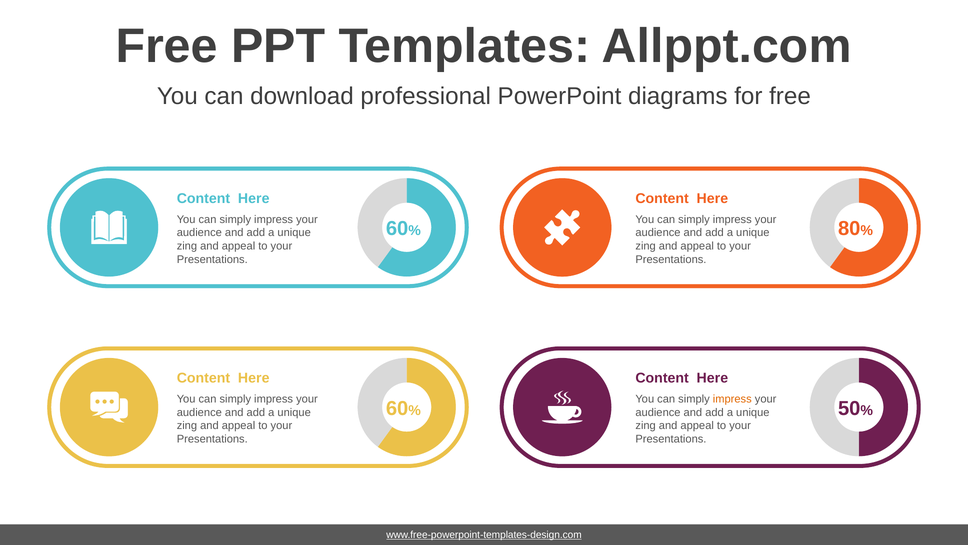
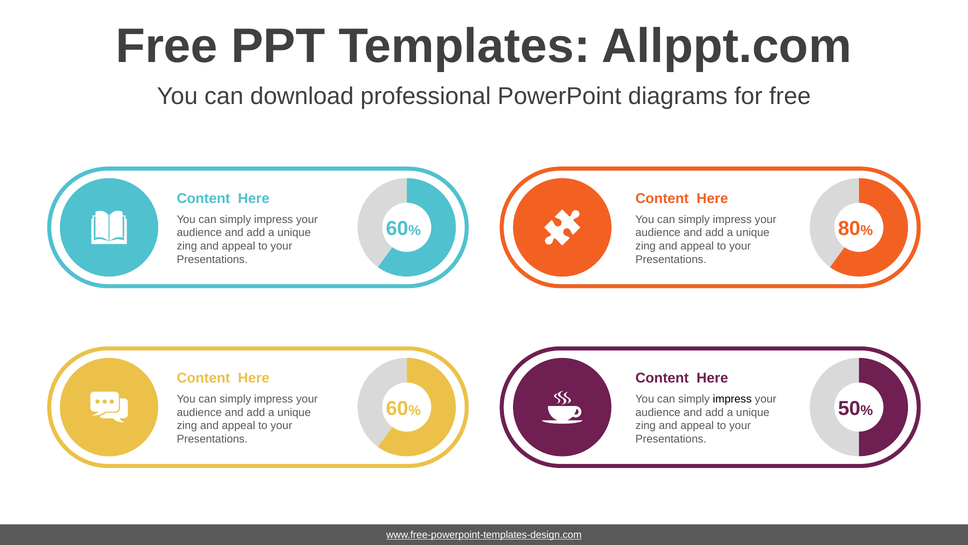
impress at (732, 399) colour: orange -> black
